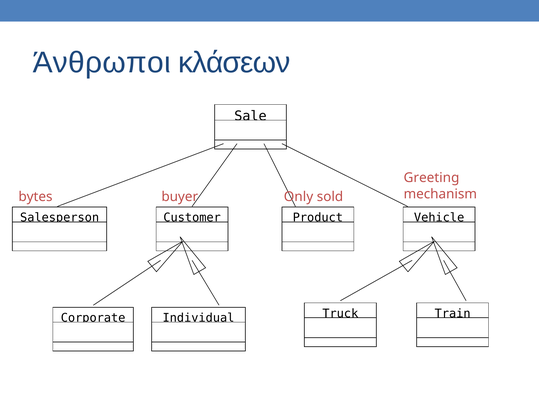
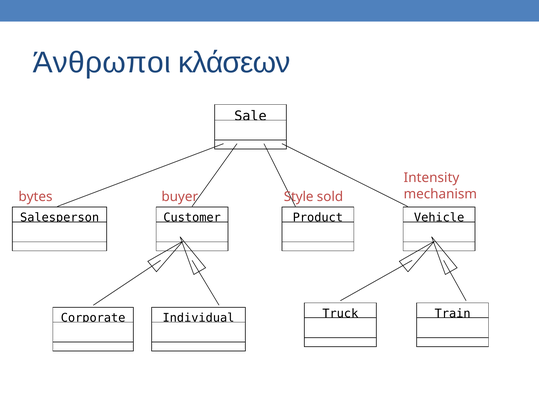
Greeting: Greeting -> Intensity
Only: Only -> Style
